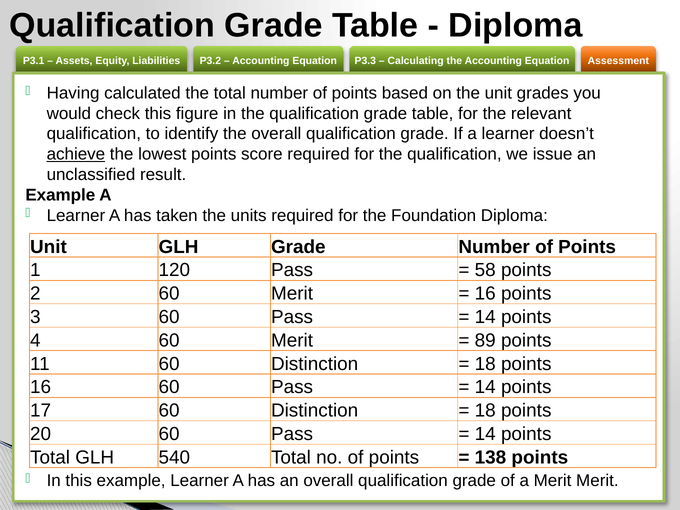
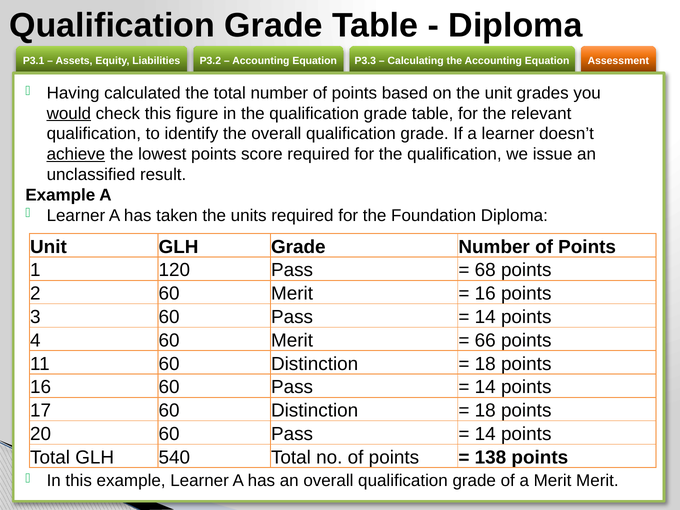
would underline: none -> present
58: 58 -> 68
89: 89 -> 66
